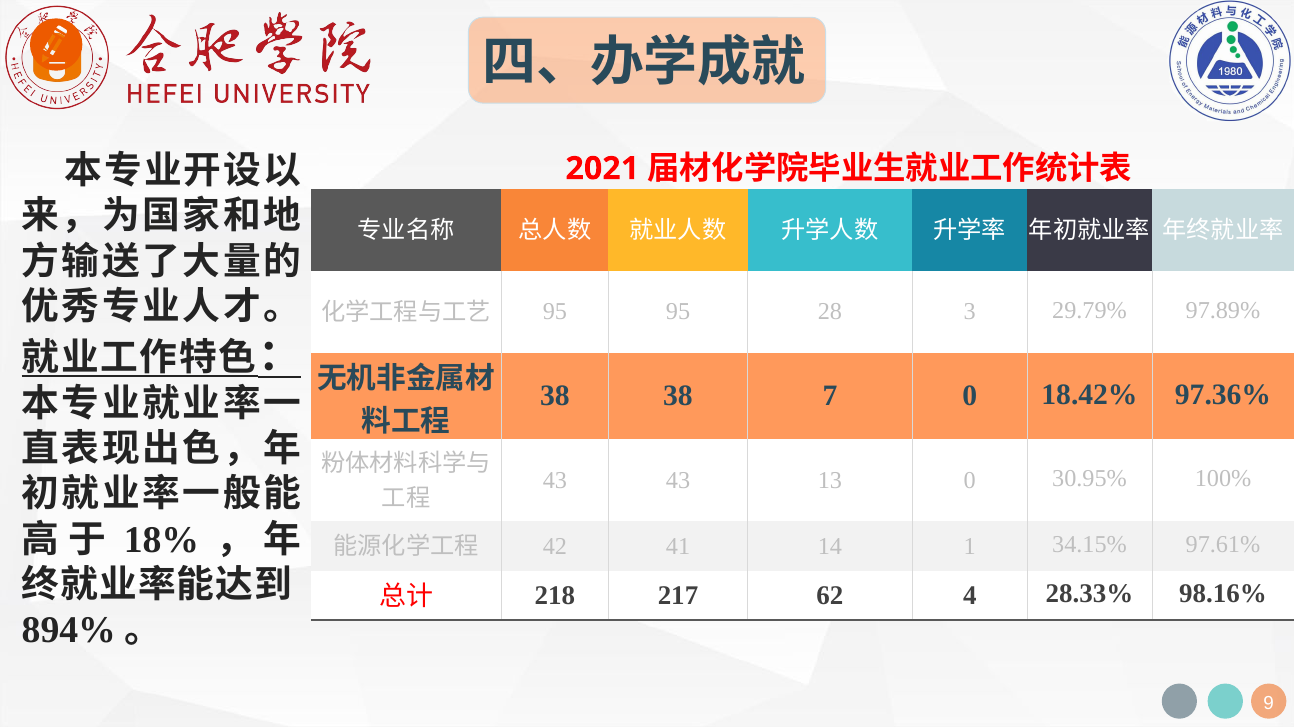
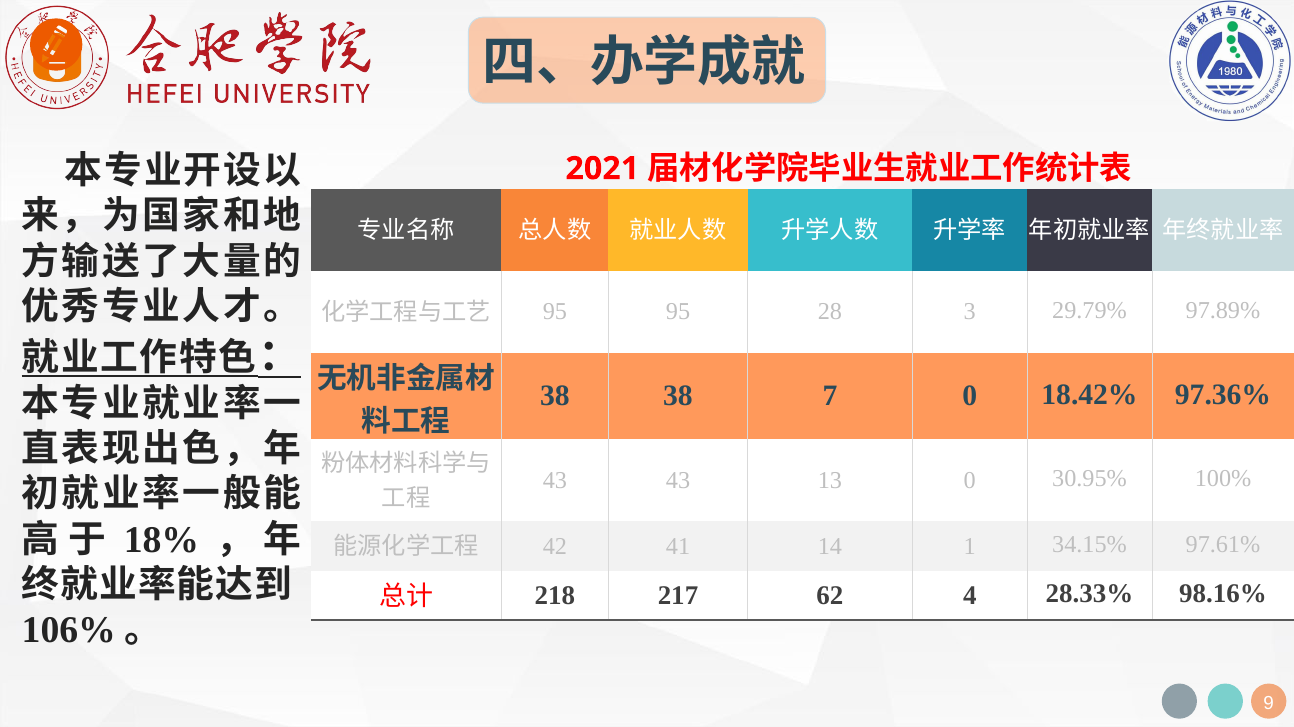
894%: 894% -> 106%
